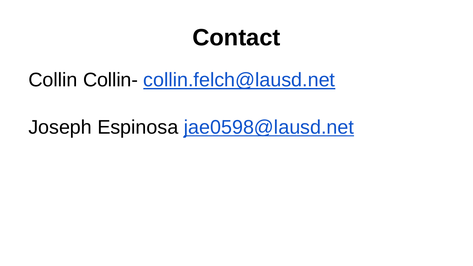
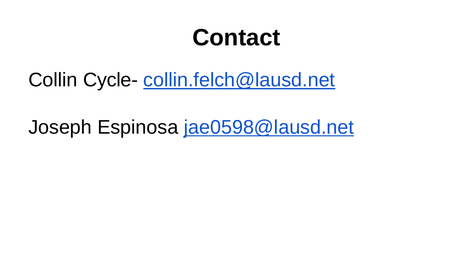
Collin-: Collin- -> Cycle-
